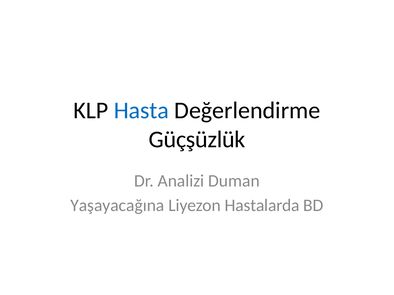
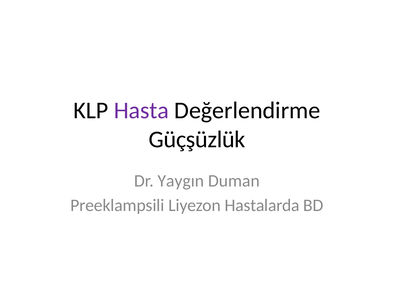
Hasta colour: blue -> purple
Analizi: Analizi -> Yaygın
Yaşayacağına: Yaşayacağına -> Preeklampsili
